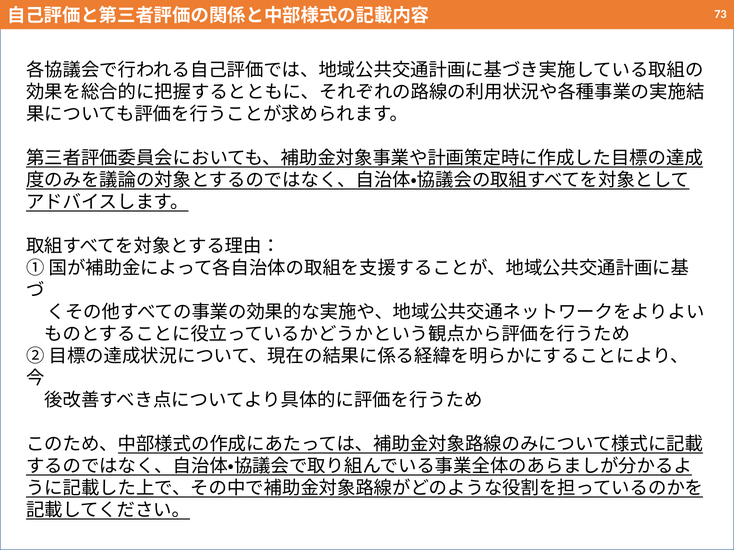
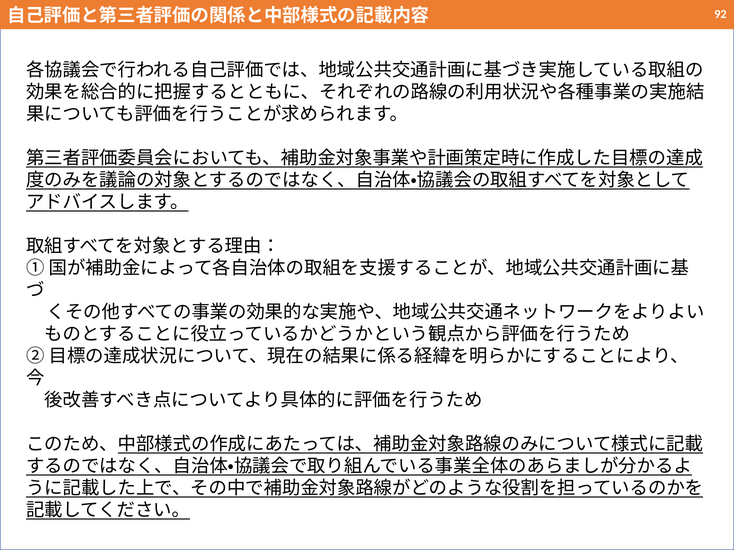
73: 73 -> 92
